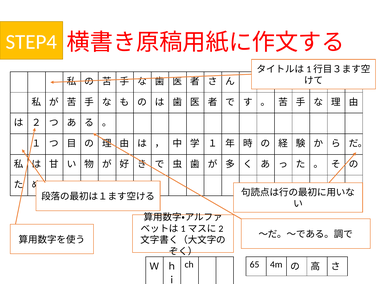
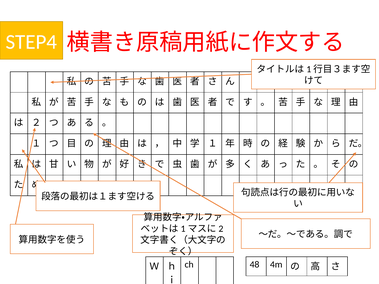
65: 65 -> 48
